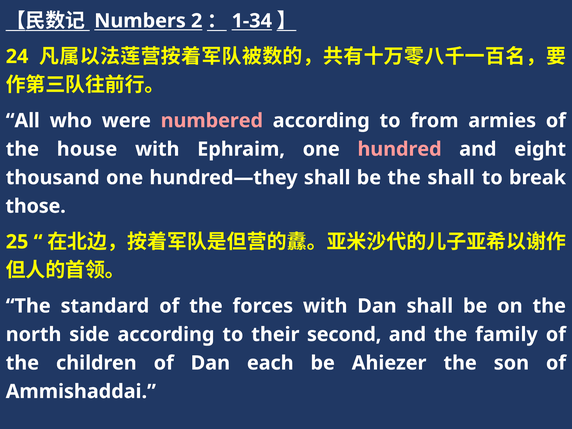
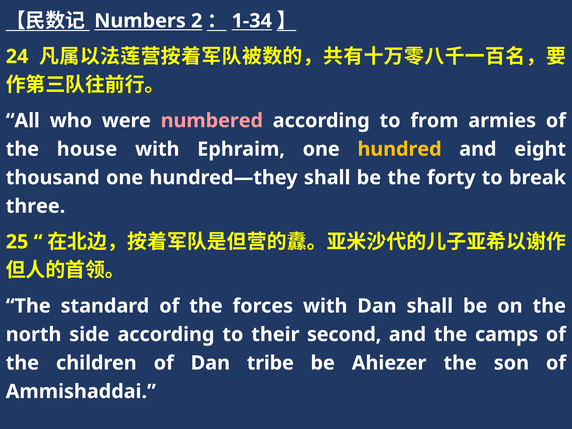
hundred colour: pink -> yellow
the shall: shall -> forty
those: those -> three
family: family -> camps
each: each -> tribe
